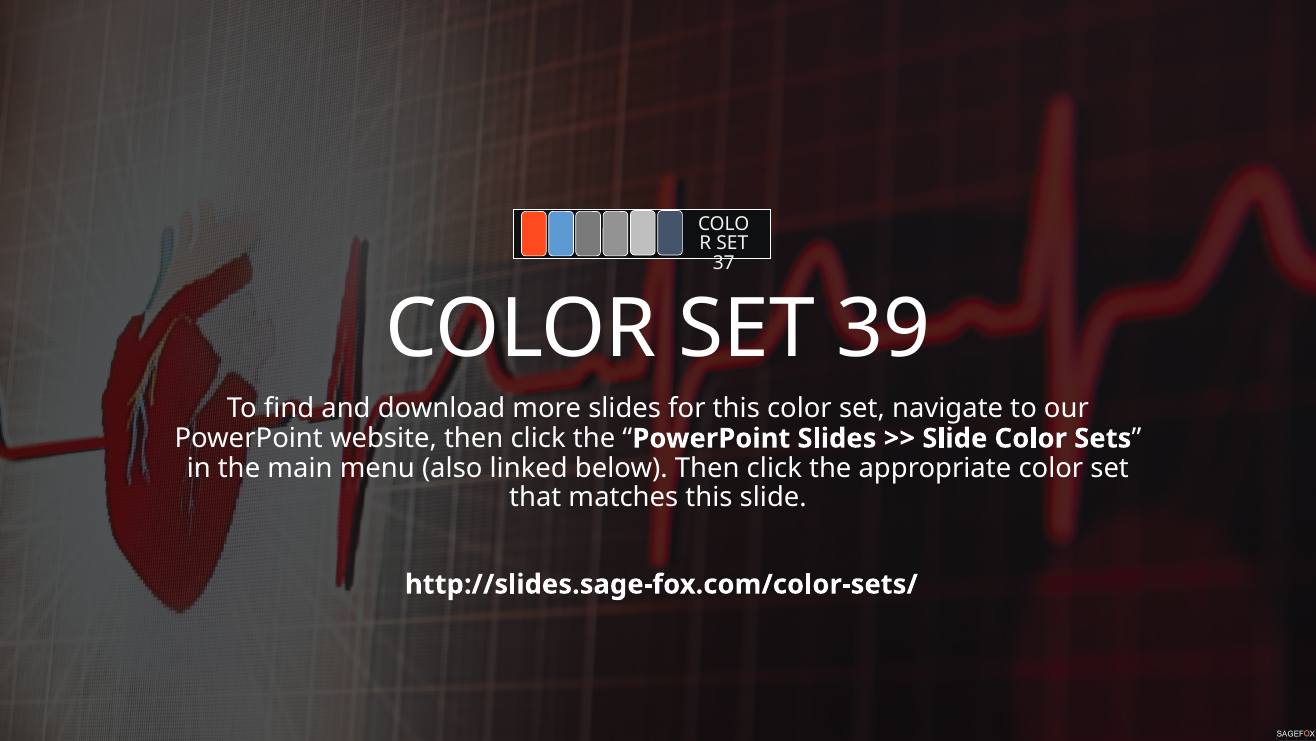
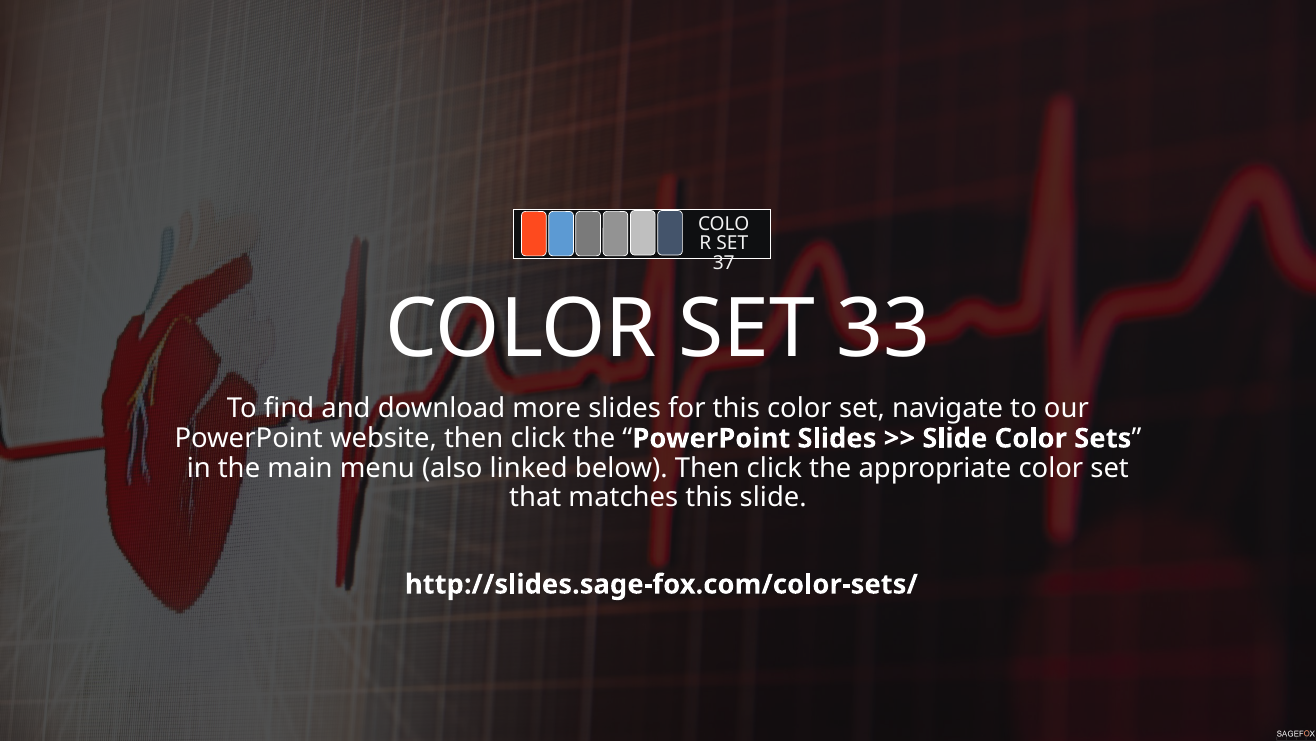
39: 39 -> 33
